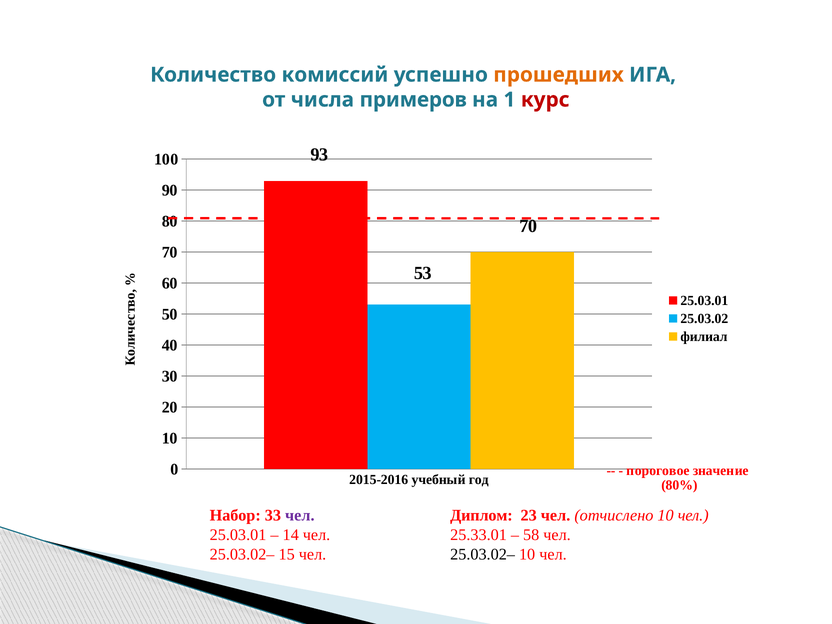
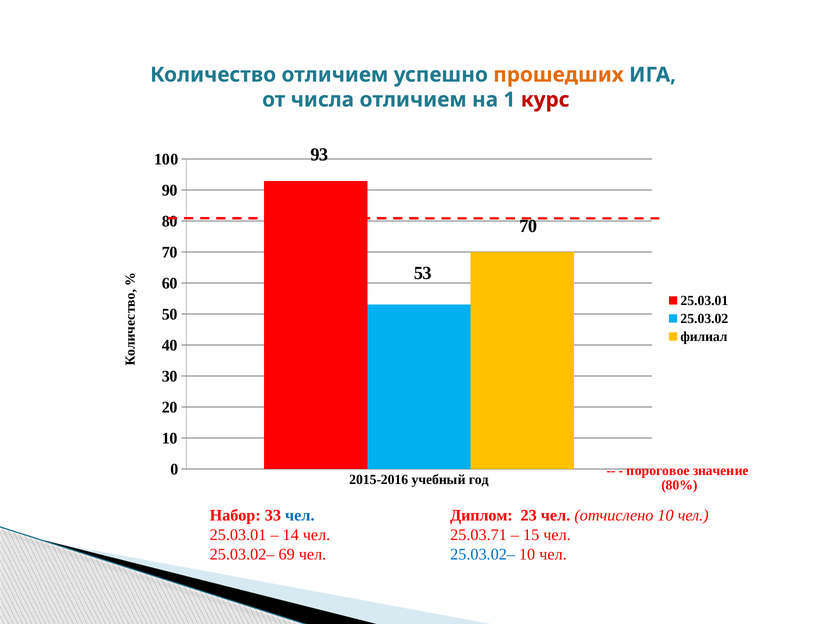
Количество комиссий: комиссий -> отличием
числа примеров: примеров -> отличием
чел at (300, 515) colour: purple -> blue
25.33.01: 25.33.01 -> 25.03.71
58: 58 -> 15
15: 15 -> 69
25.03.02– at (483, 554) colour: black -> blue
